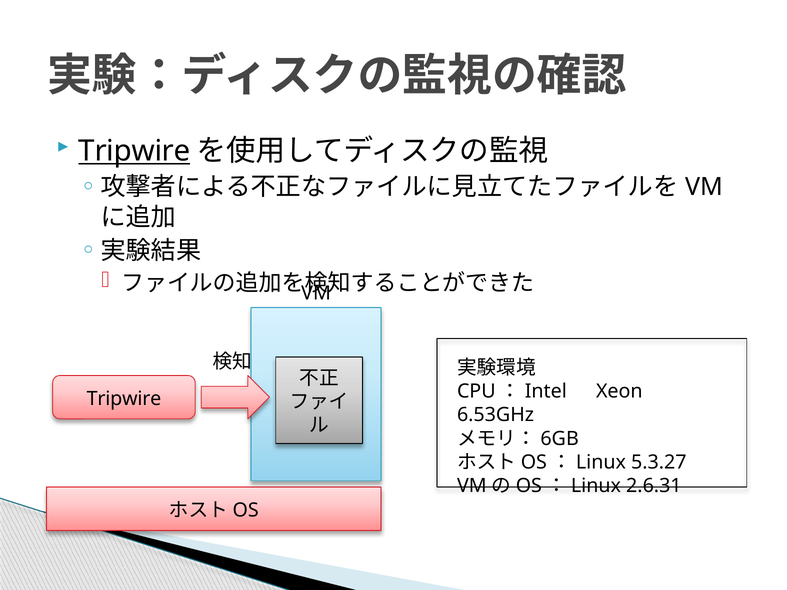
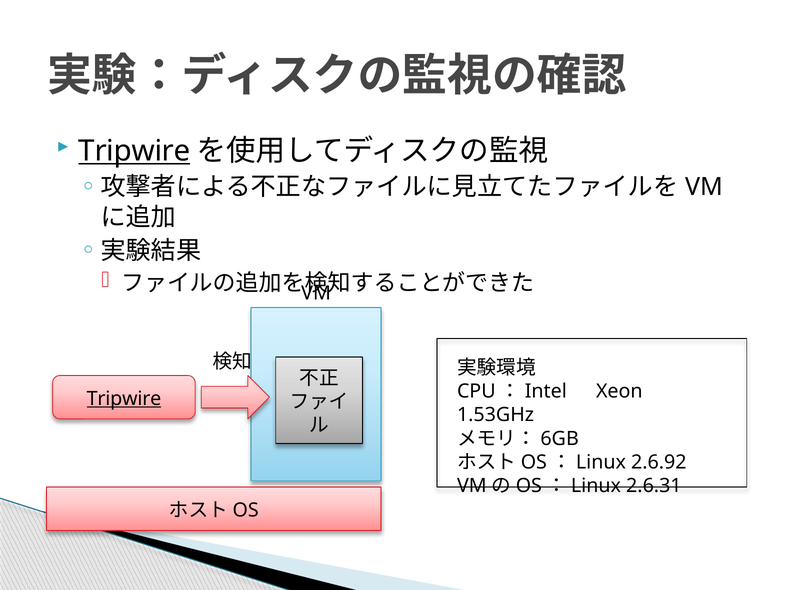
Tripwire at (124, 399) underline: none -> present
6.53GHz: 6.53GHz -> 1.53GHz
5.3.27: 5.3.27 -> 2.6.92
